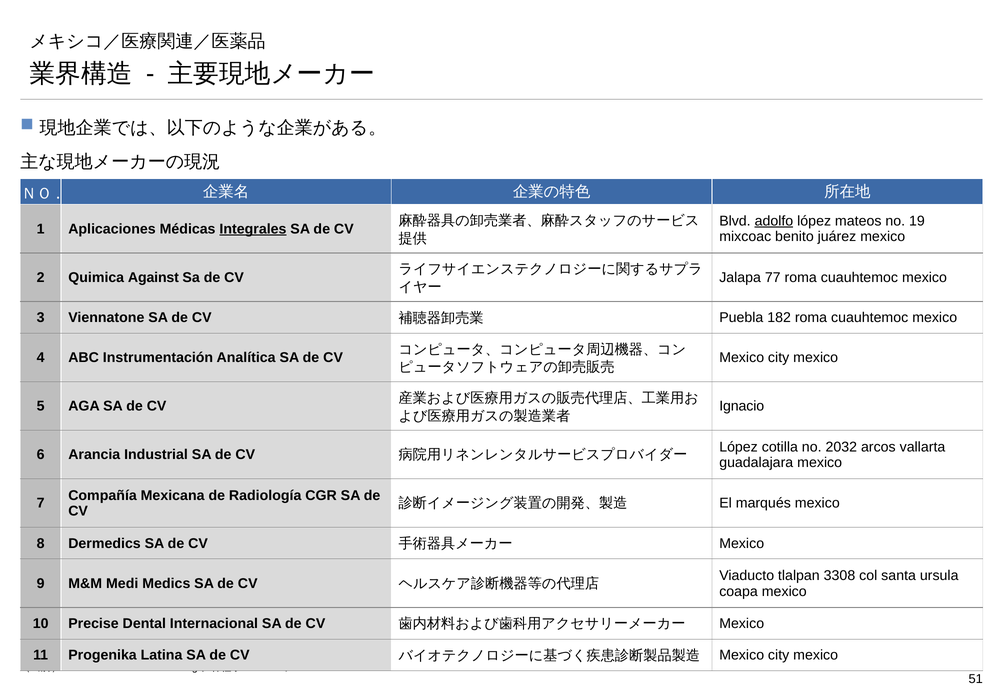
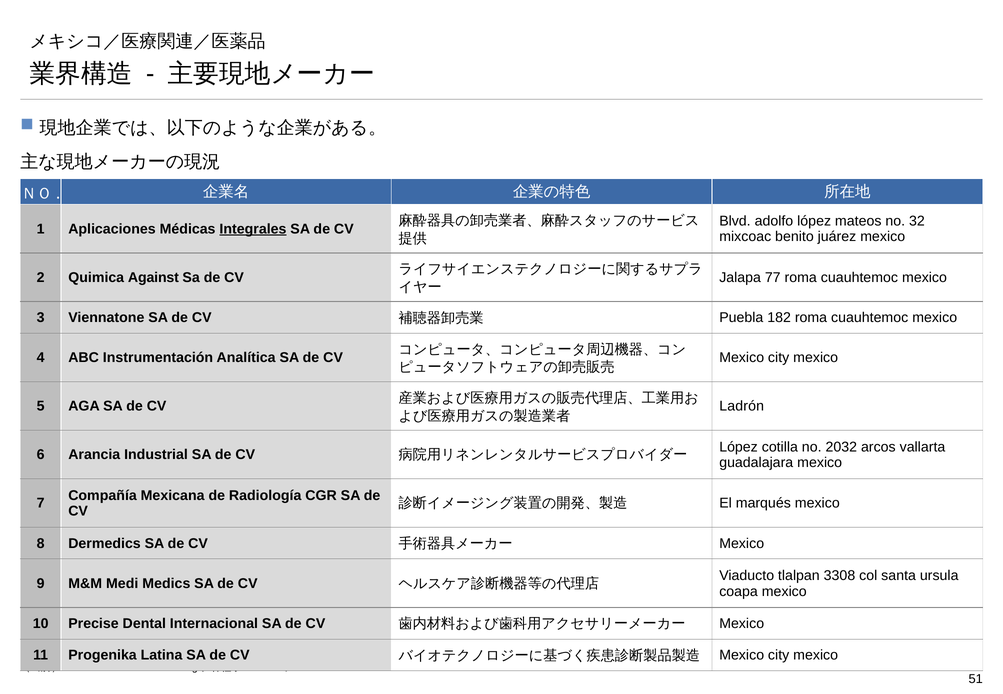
adolfo underline: present -> none
19: 19 -> 32
Ignacio: Ignacio -> Ladrón
